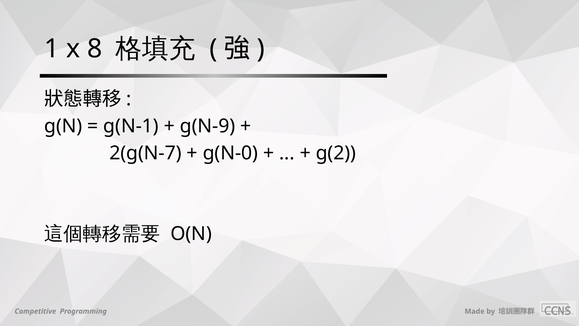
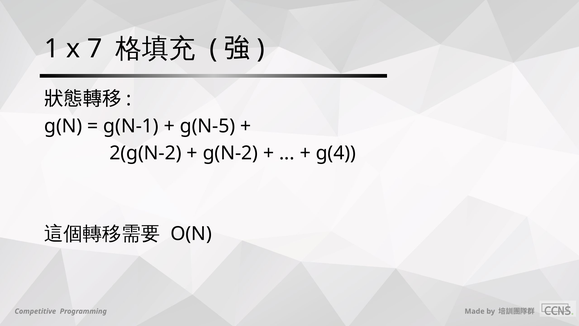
8: 8 -> 7
g(N-9: g(N-9 -> g(N-5
2(g(N-7: 2(g(N-7 -> 2(g(N-2
g(N-0: g(N-0 -> g(N-2
g(2: g(2 -> g(4
